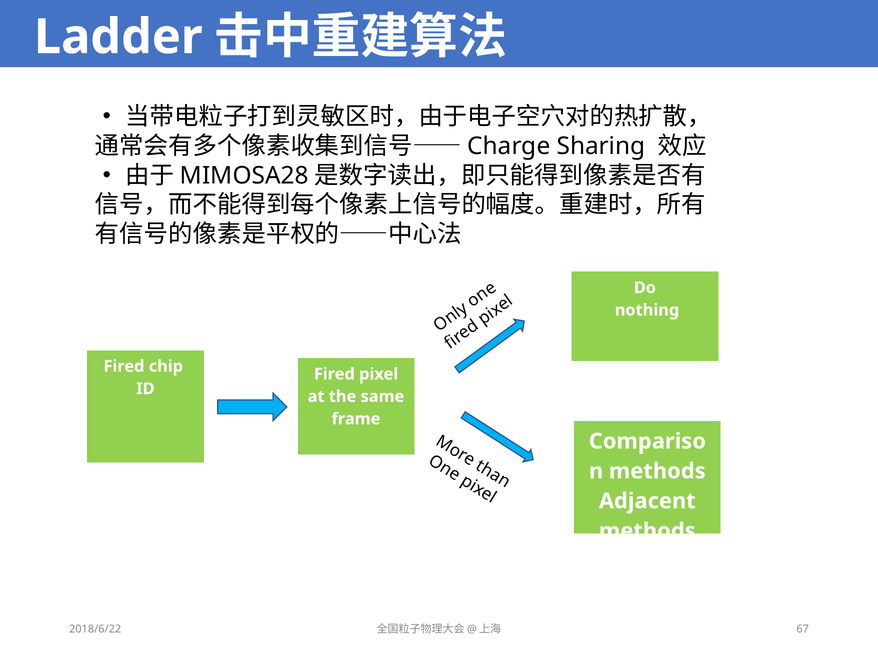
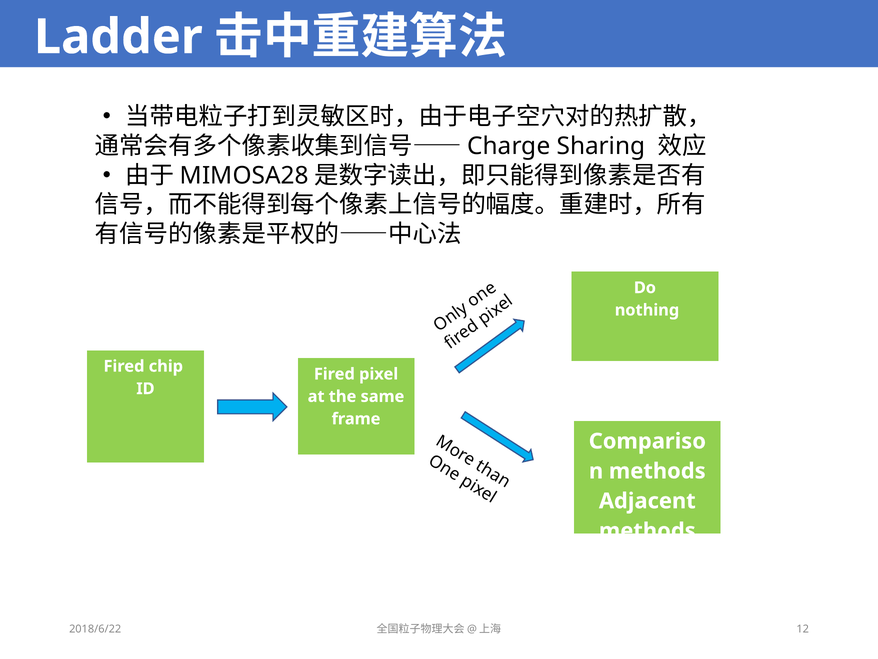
67: 67 -> 12
